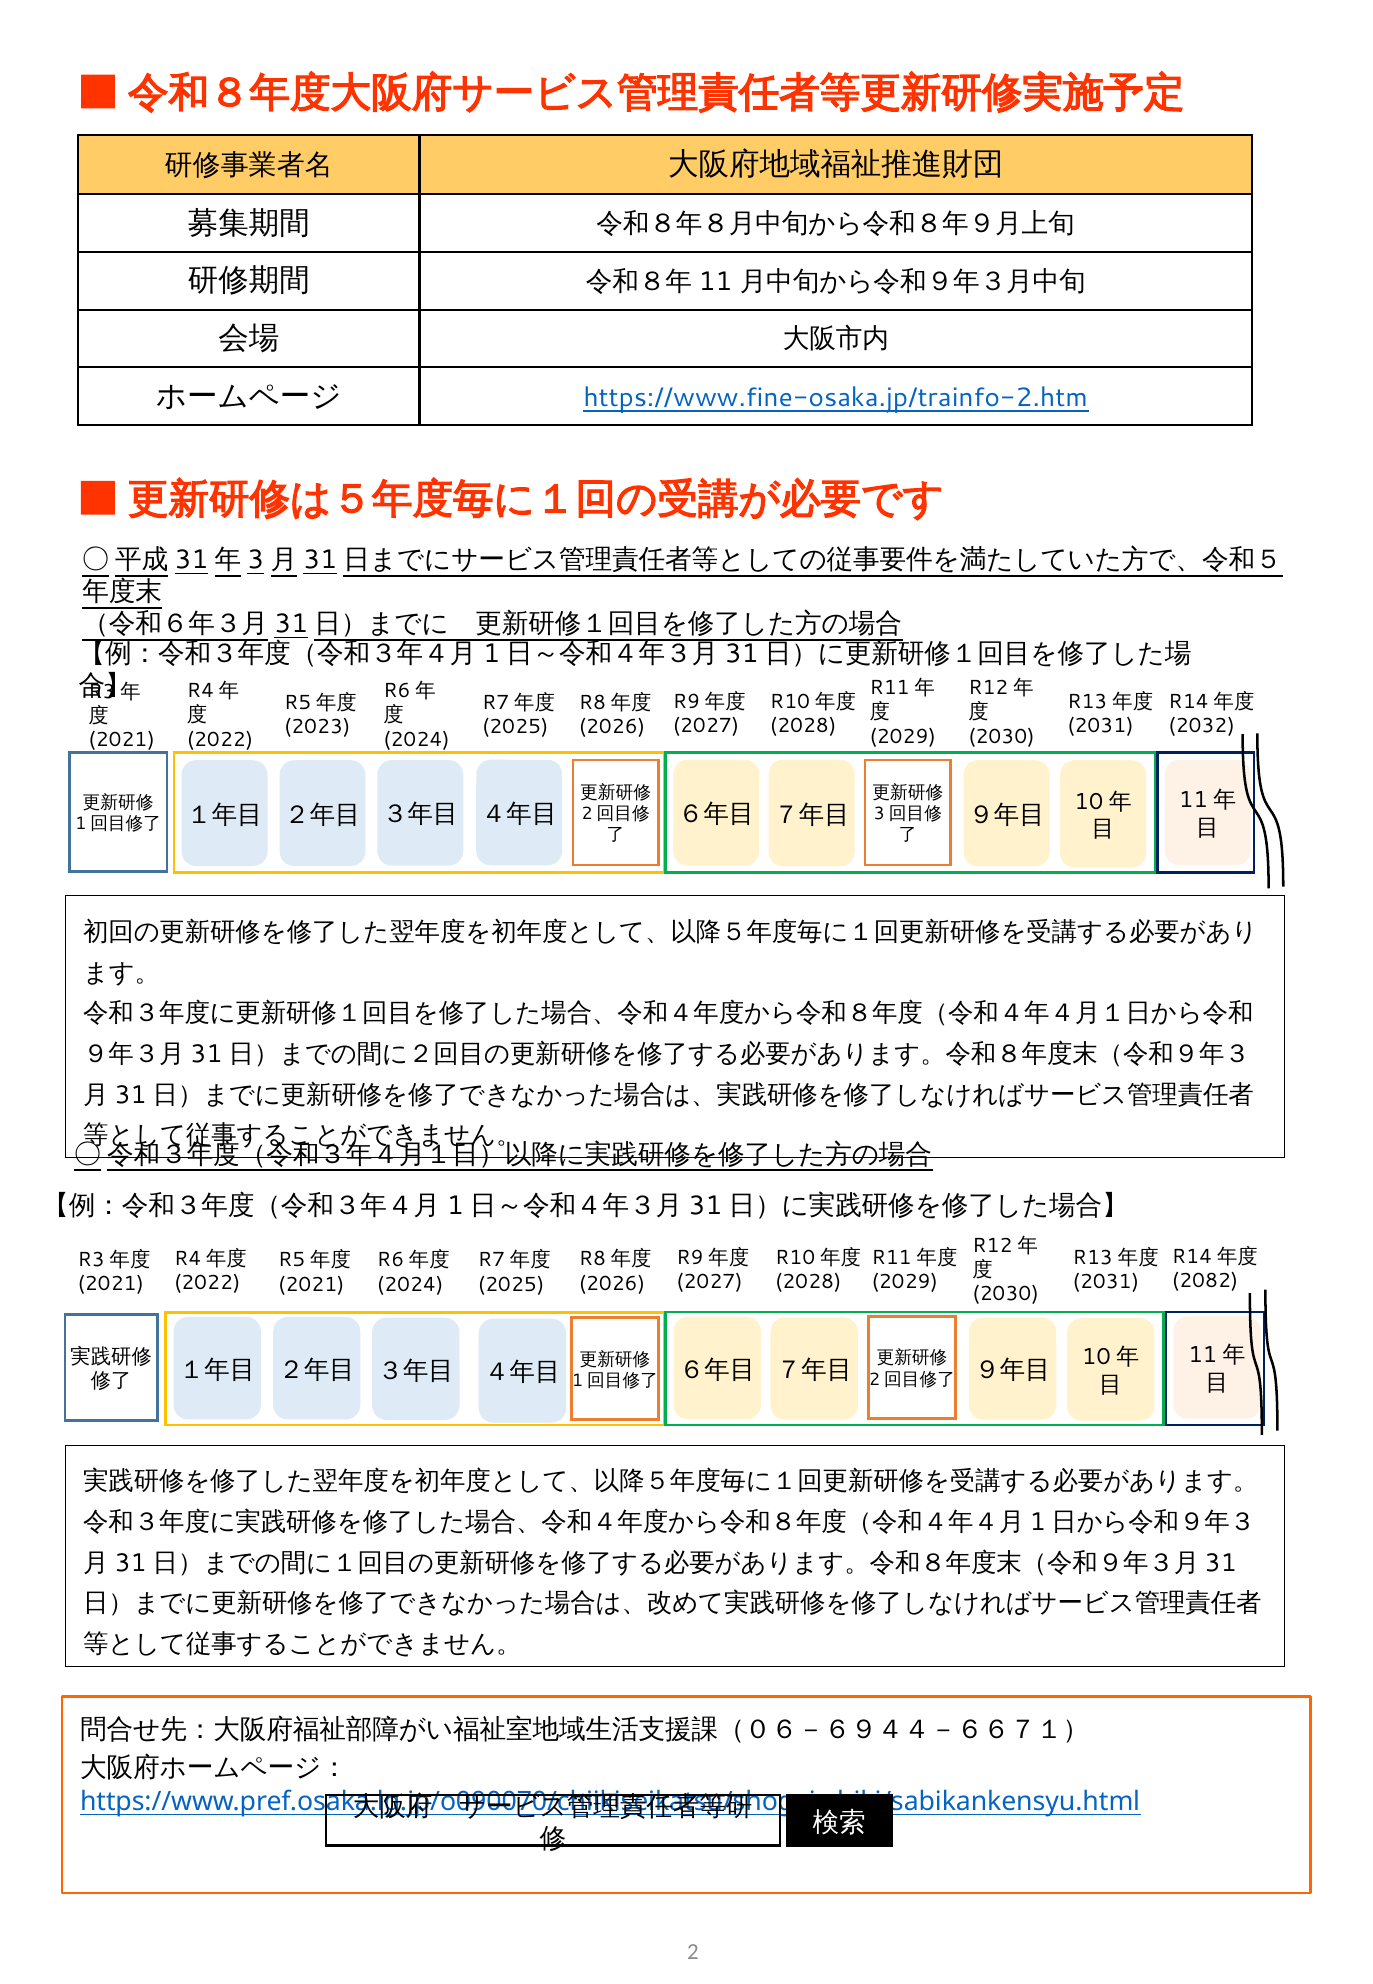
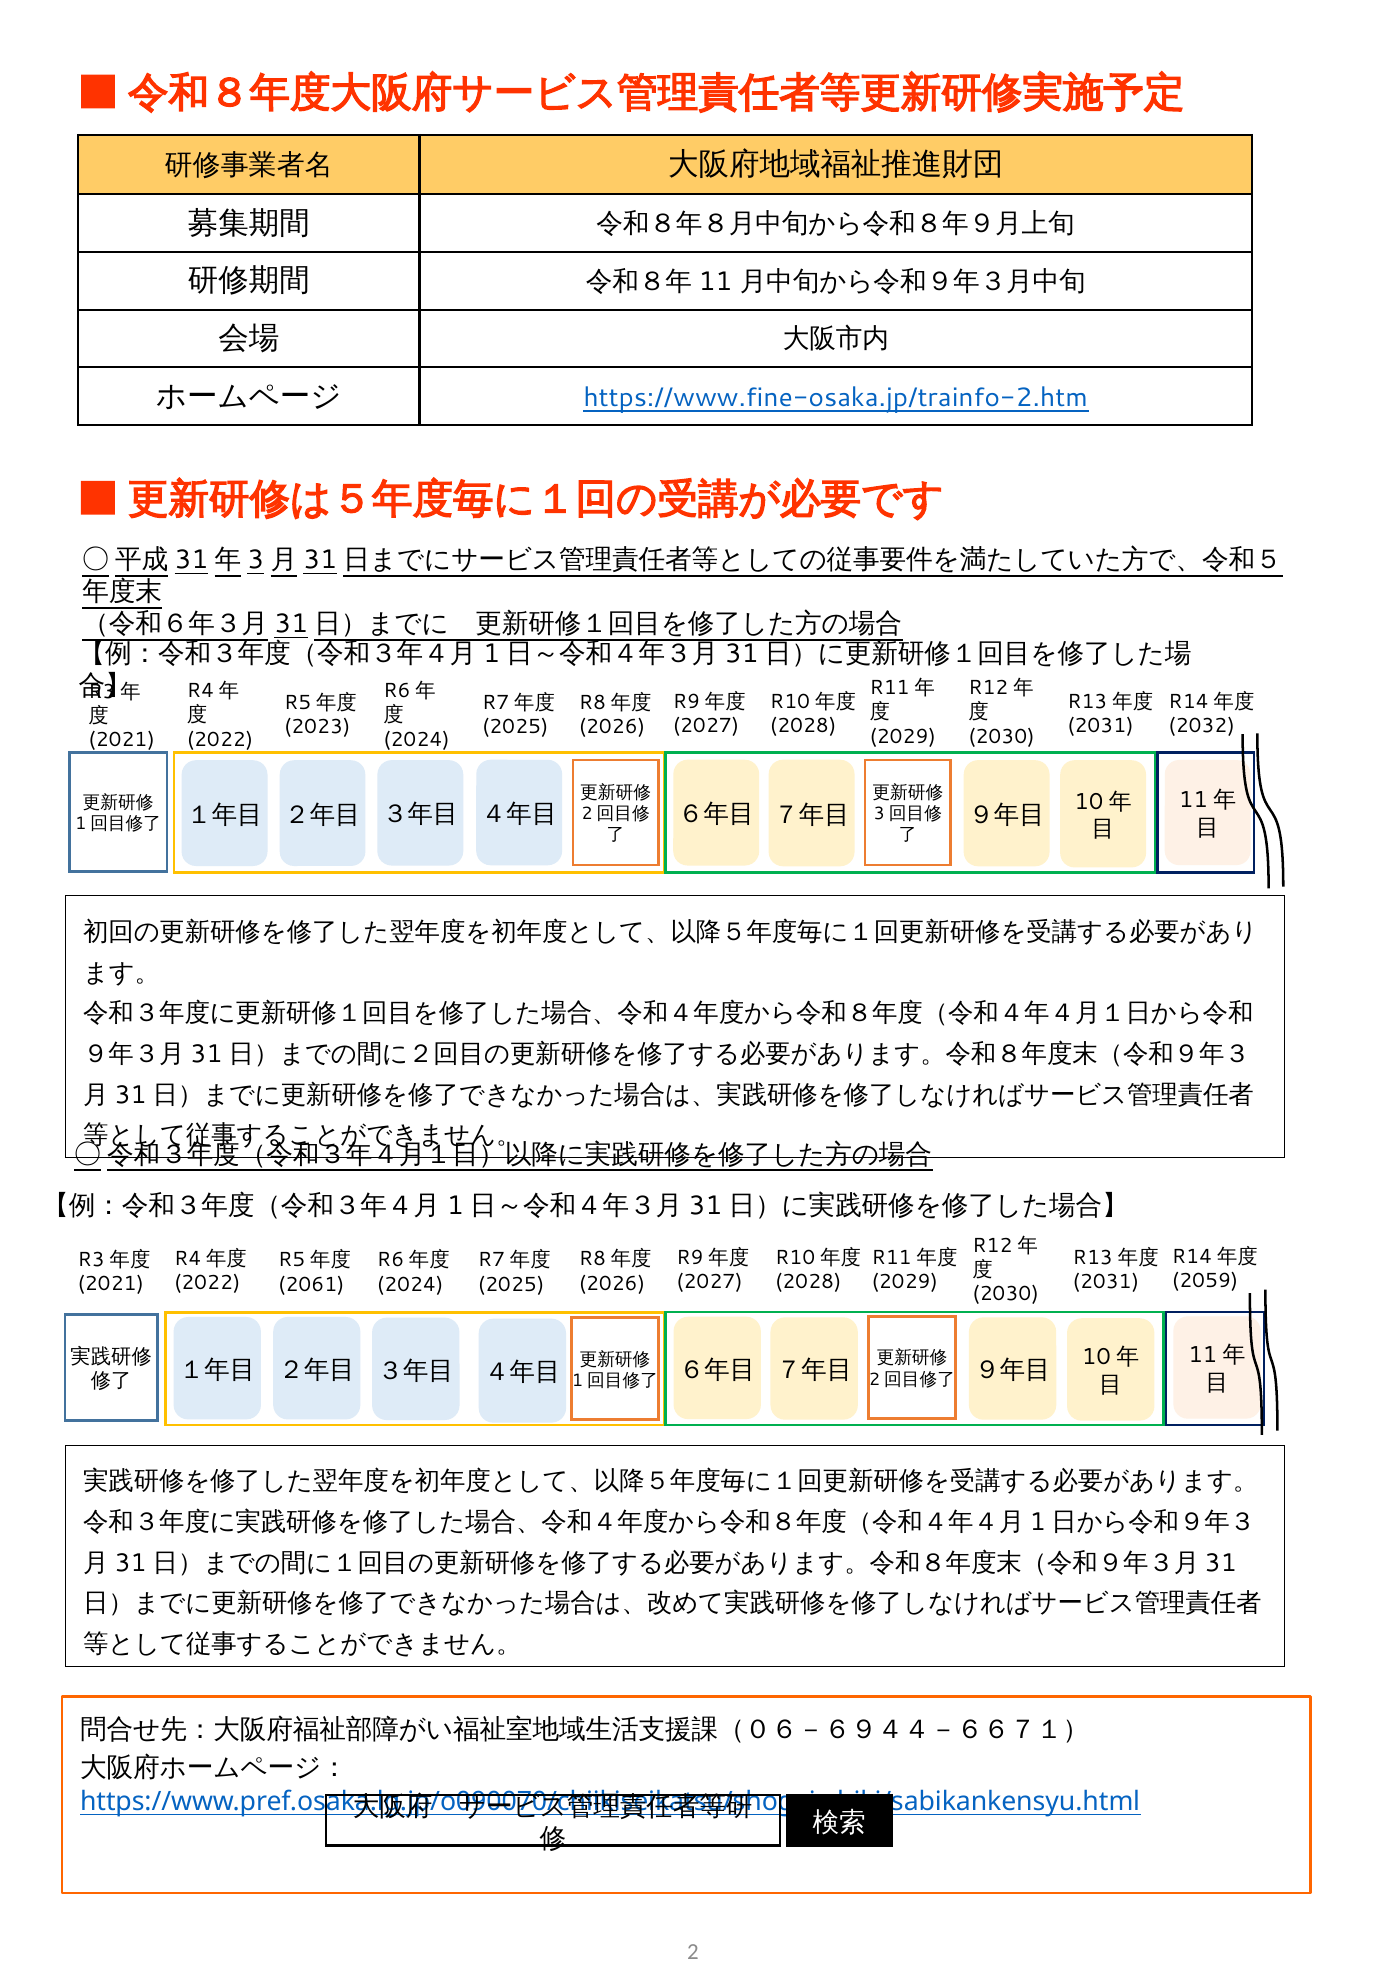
2082: 2082 -> 2059
2021 at (311, 1284): 2021 -> 2061
